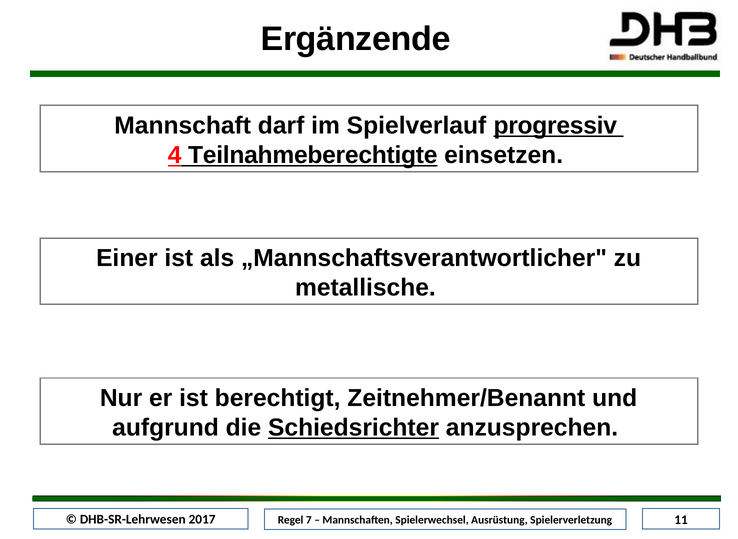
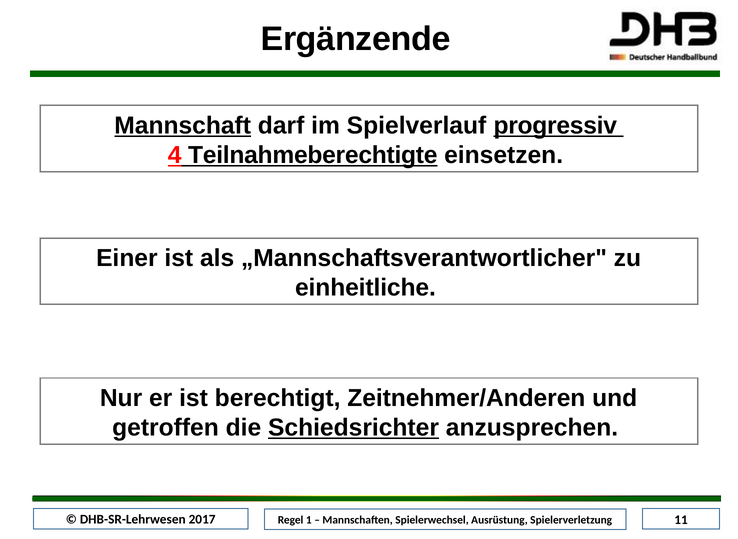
Mannschaft underline: none -> present
metallische: metallische -> einheitliche
Zeitnehmer/Benannt: Zeitnehmer/Benannt -> Zeitnehmer/Anderen
aufgrund: aufgrund -> getroffen
7: 7 -> 1
